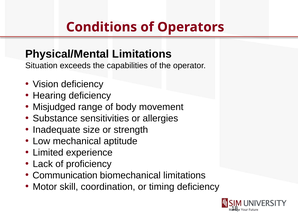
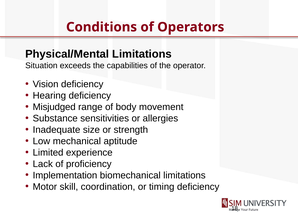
Communication: Communication -> Implementation
